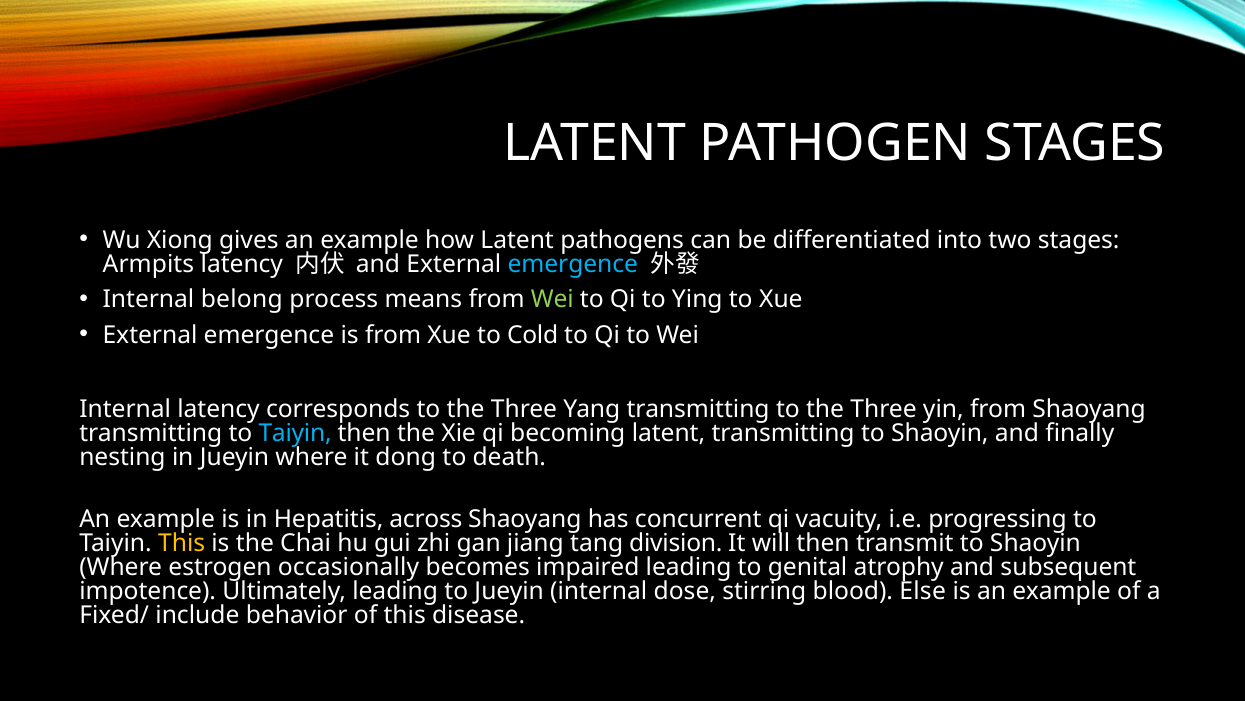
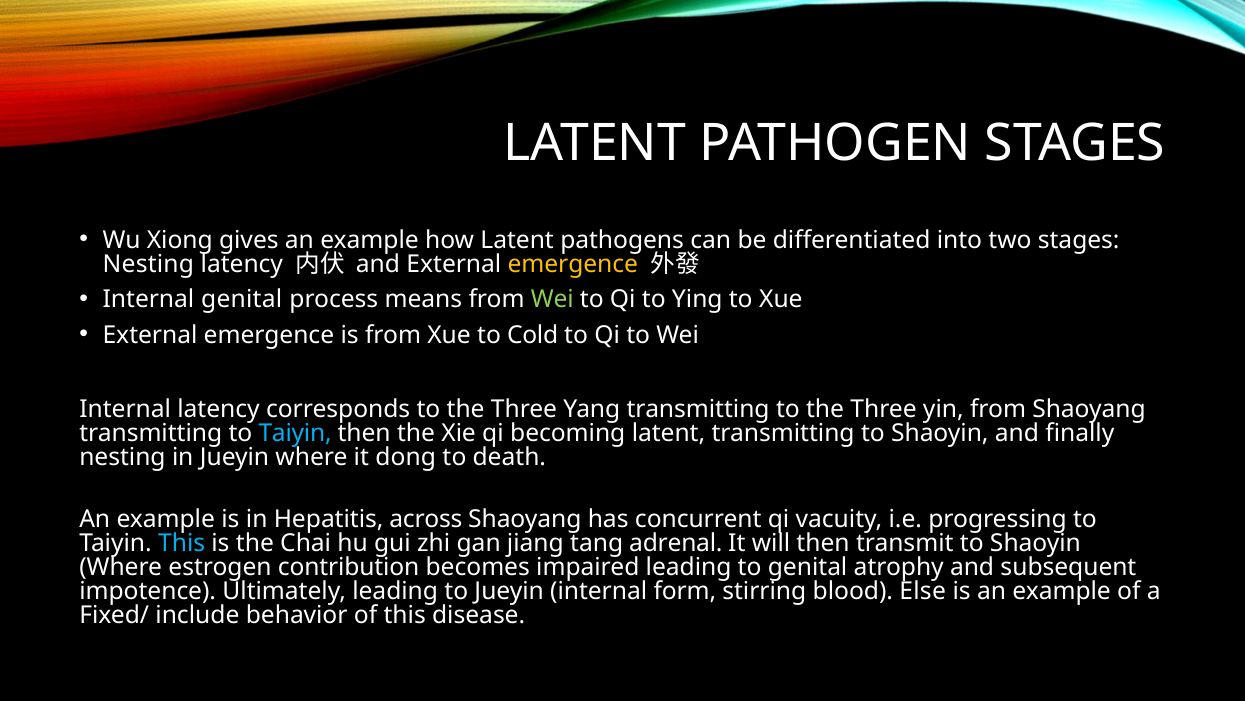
Armpits at (148, 264): Armpits -> Nesting
emergence at (573, 264) colour: light blue -> yellow
Internal belong: belong -> genital
This at (182, 543) colour: yellow -> light blue
division: division -> adrenal
occasionally: occasionally -> contribution
dose: dose -> form
